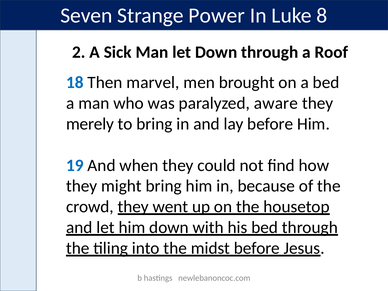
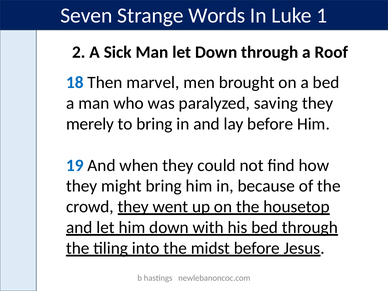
Power: Power -> Words
8: 8 -> 1
aware: aware -> saving
